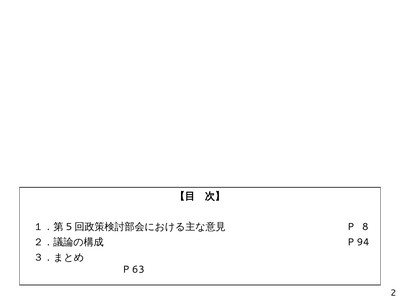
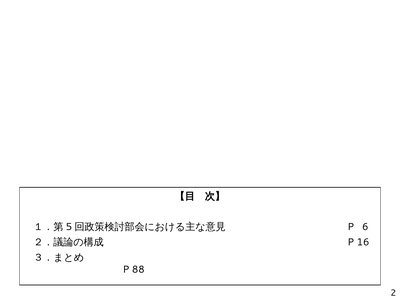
8: 8 -> 6
94: 94 -> 16
63: 63 -> 88
